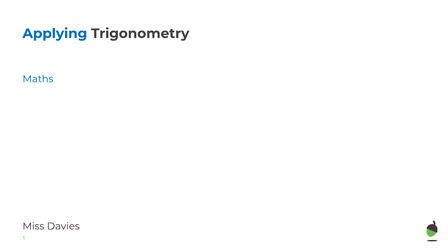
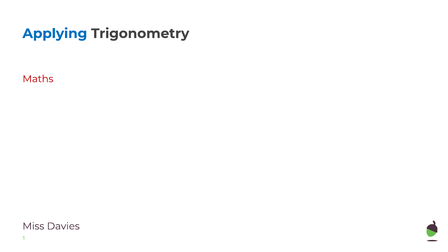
Maths colour: blue -> red
